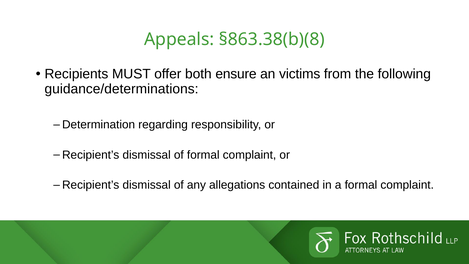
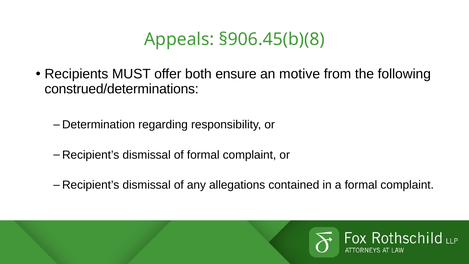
§863.38(b)(8: §863.38(b)(8 -> §906.45(b)(8
victims: victims -> motive
guidance/determinations: guidance/determinations -> construed/determinations
